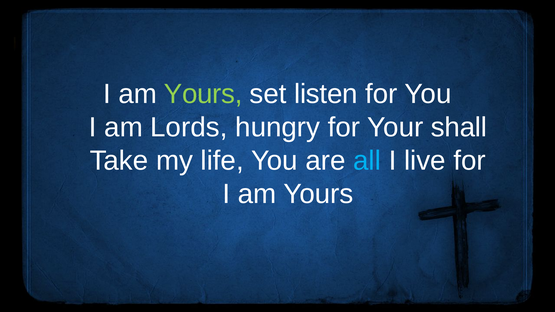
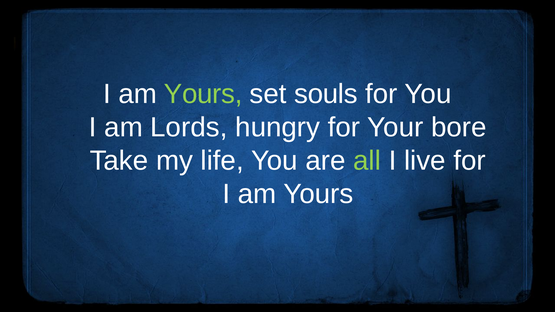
listen: listen -> souls
shall: shall -> bore
all colour: light blue -> light green
